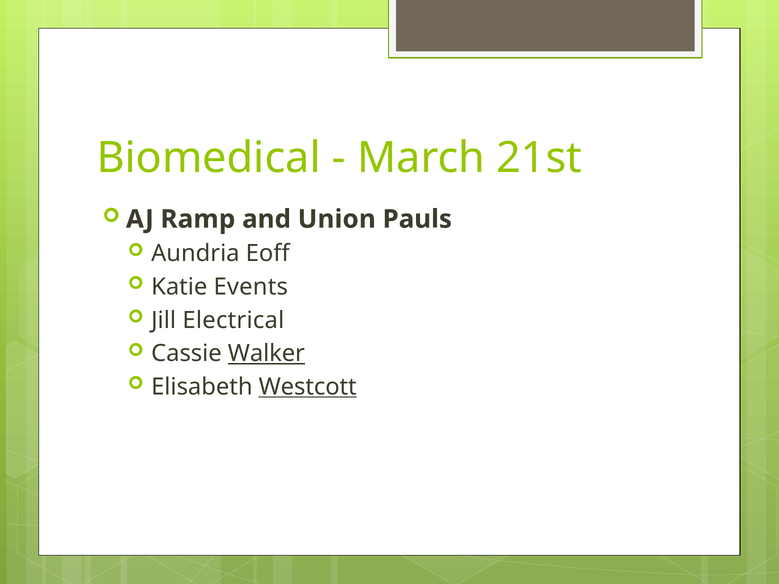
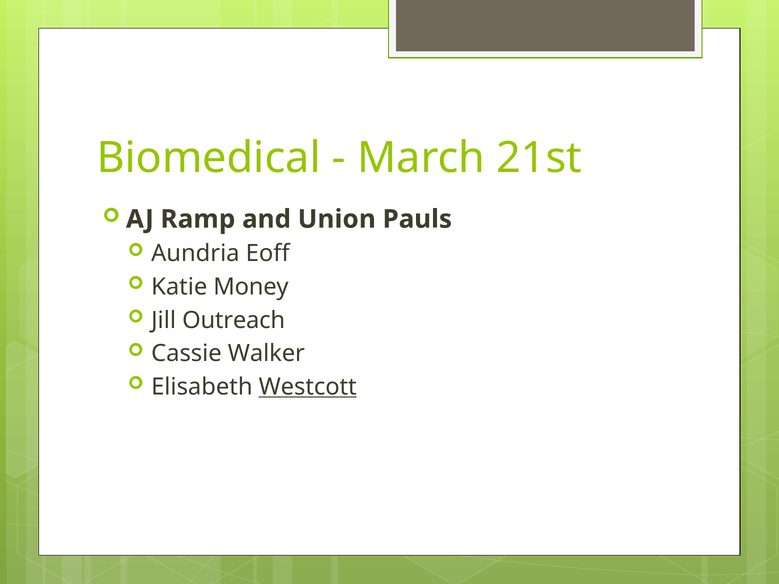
Events: Events -> Money
Electrical: Electrical -> Outreach
Walker underline: present -> none
